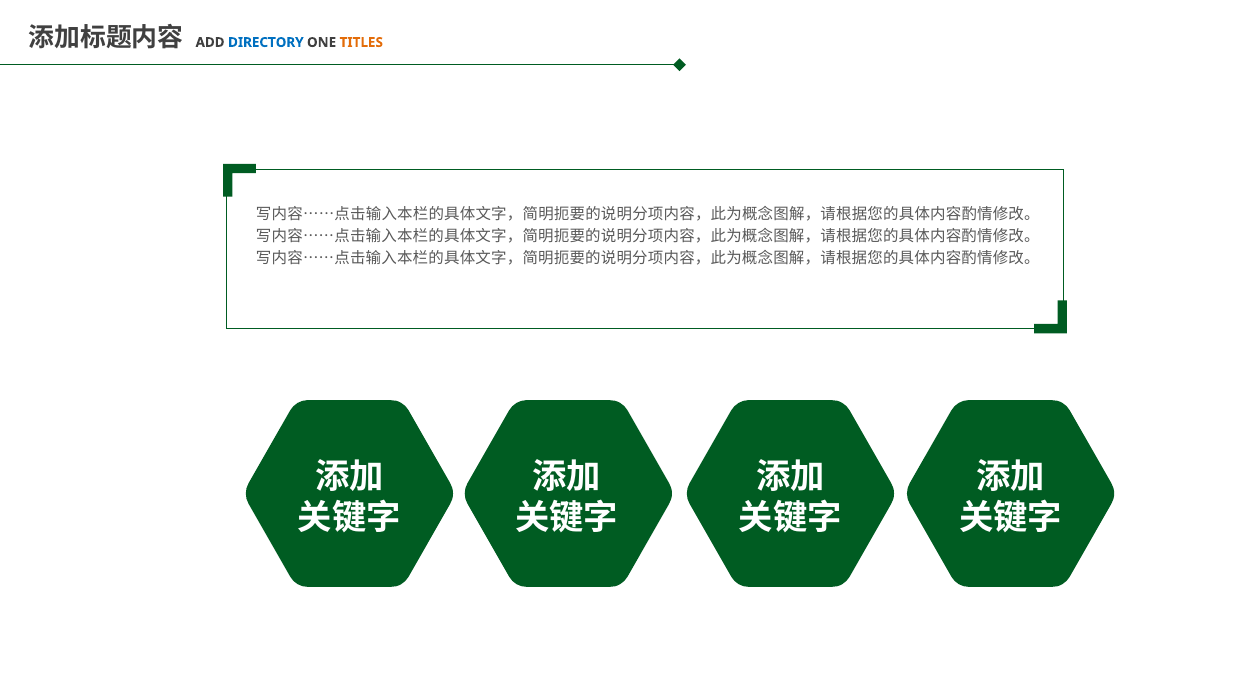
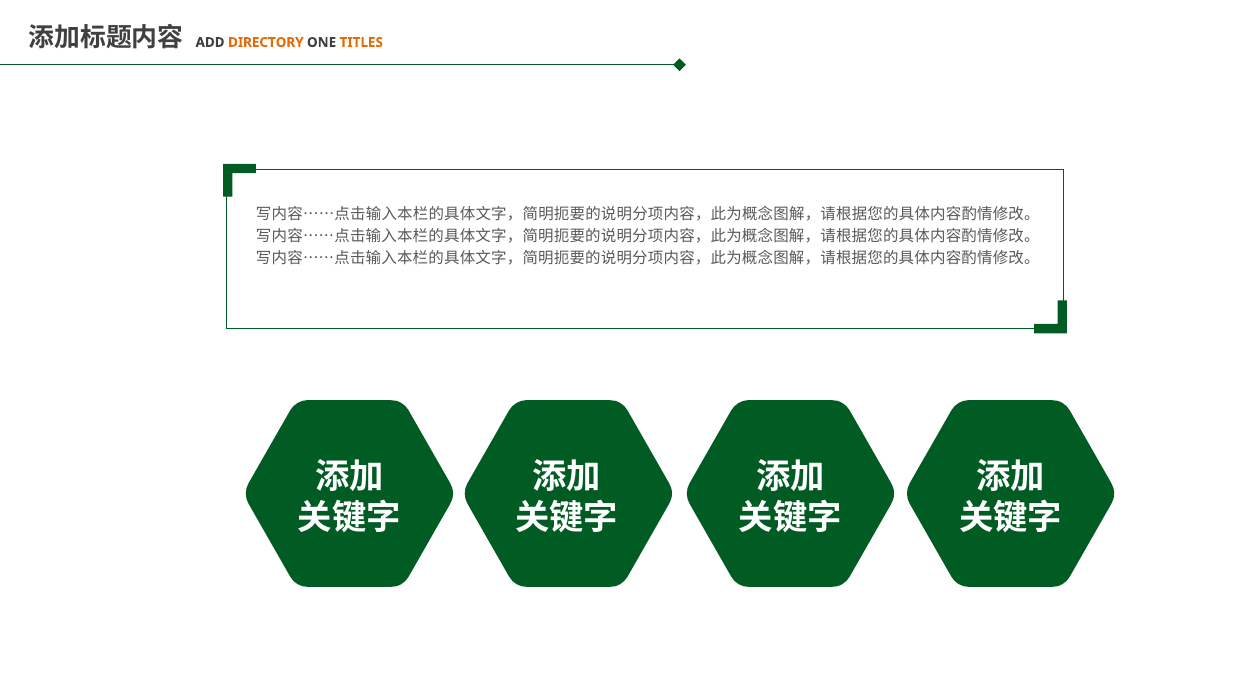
DIRECTORY colour: blue -> orange
